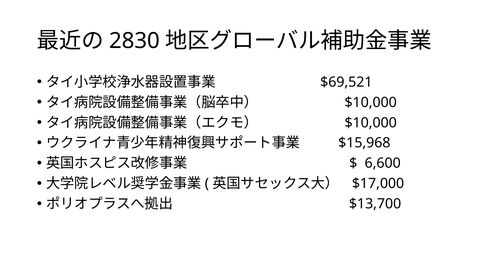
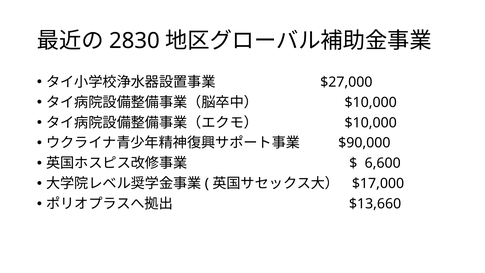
$69,521: $69,521 -> $27,000
$15,968: $15,968 -> $90,000
$13,700: $13,700 -> $13,660
